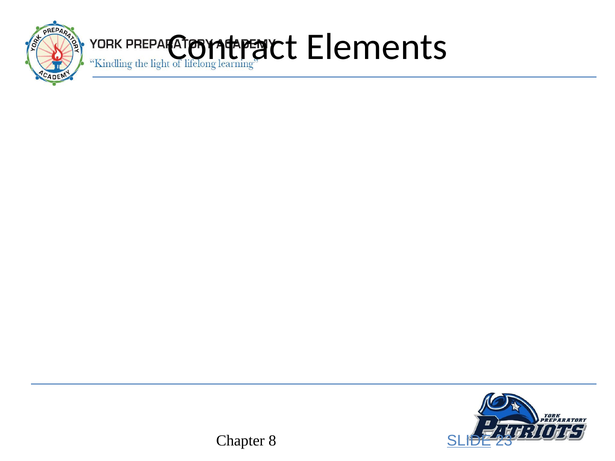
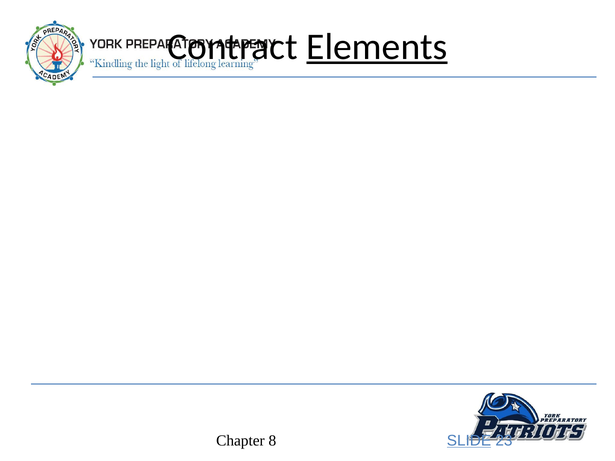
Elements underline: none -> present
